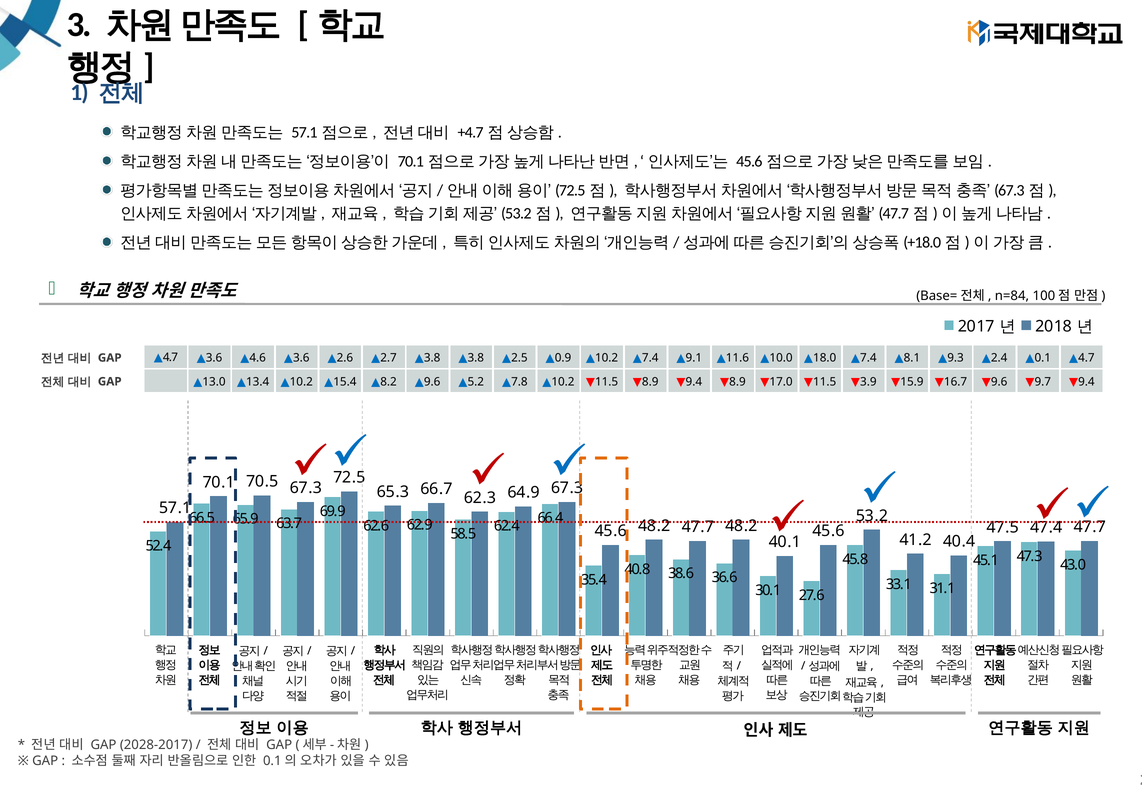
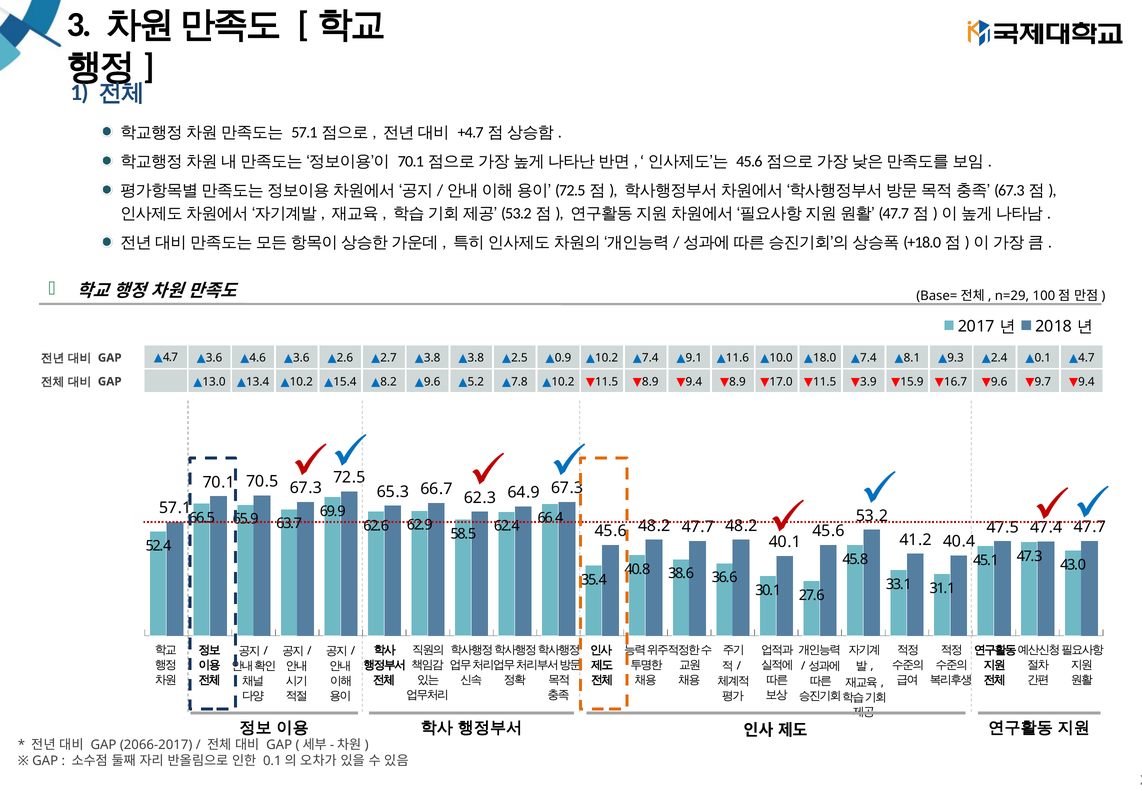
n=84: n=84 -> n=29
2028-2017: 2028-2017 -> 2066-2017
